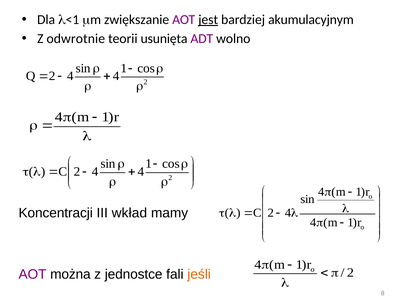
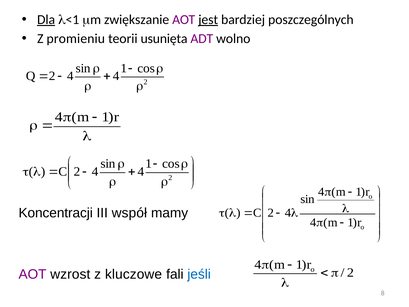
Dla underline: none -> present
akumulacyjnym: akumulacyjnym -> poszczególnych
odwrotnie: odwrotnie -> promieniu
wkład: wkład -> współ
można: można -> wzrost
jednostce: jednostce -> kluczowe
jeśli colour: orange -> blue
